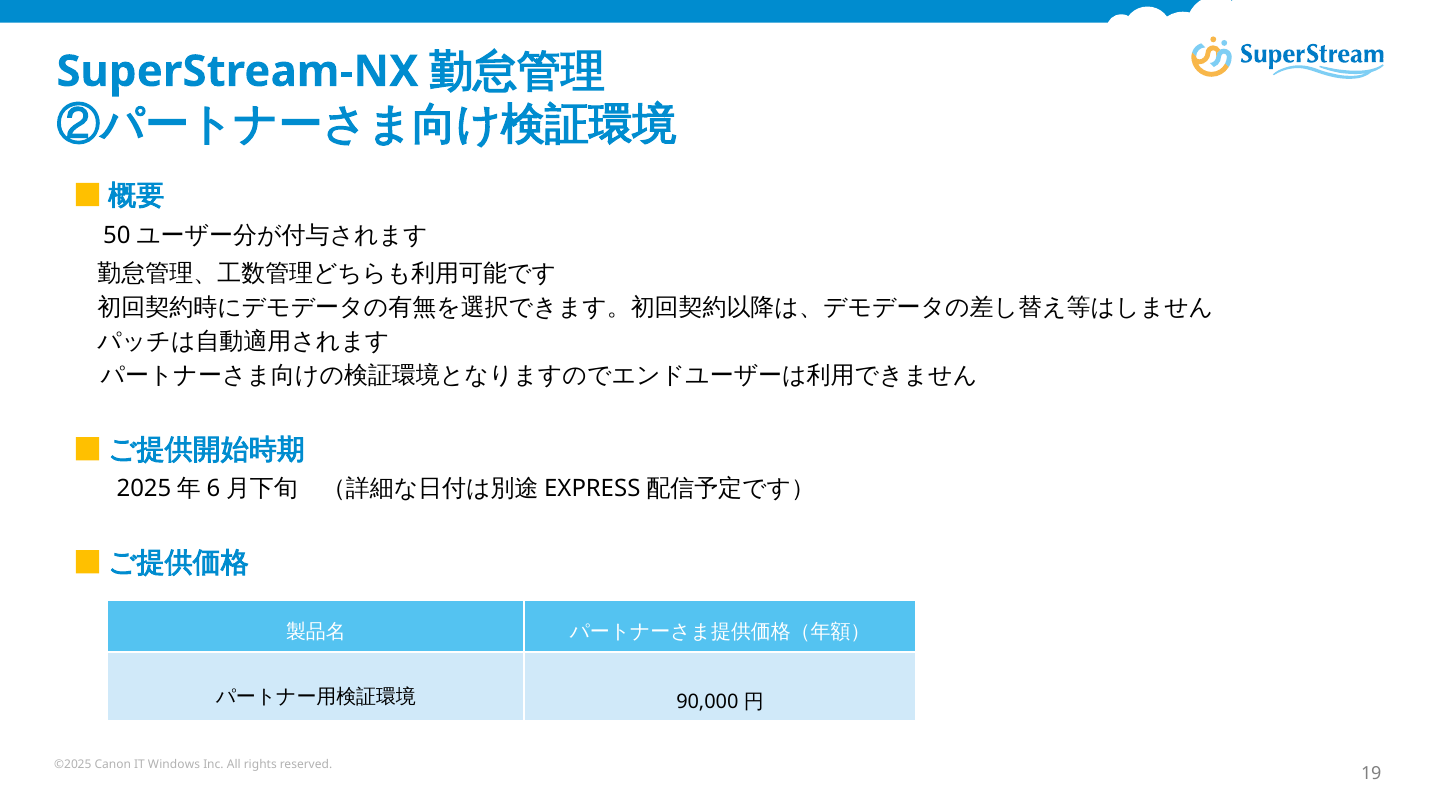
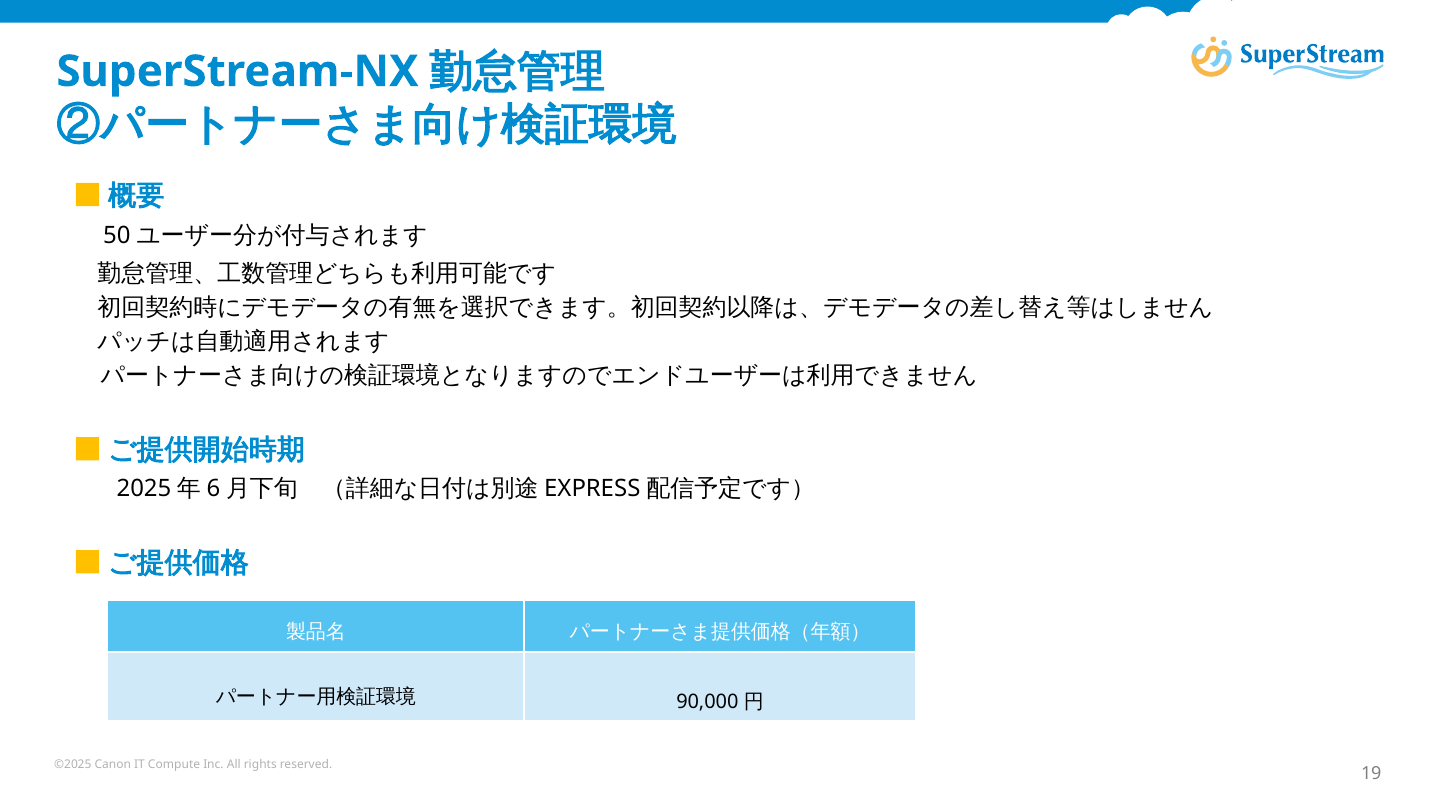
Windows: Windows -> Compute
